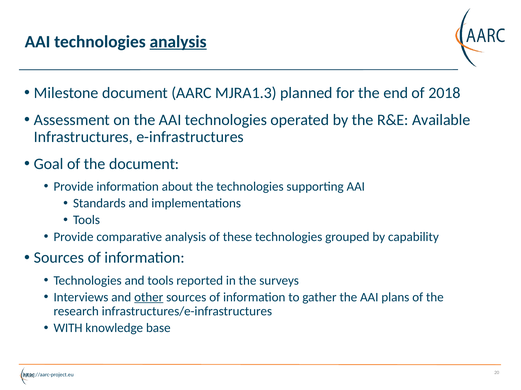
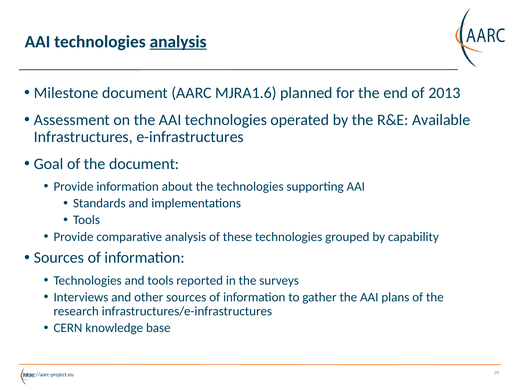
MJRA1.3: MJRA1.3 -> MJRA1.6
2018: 2018 -> 2013
other underline: present -> none
WITH: WITH -> CERN
